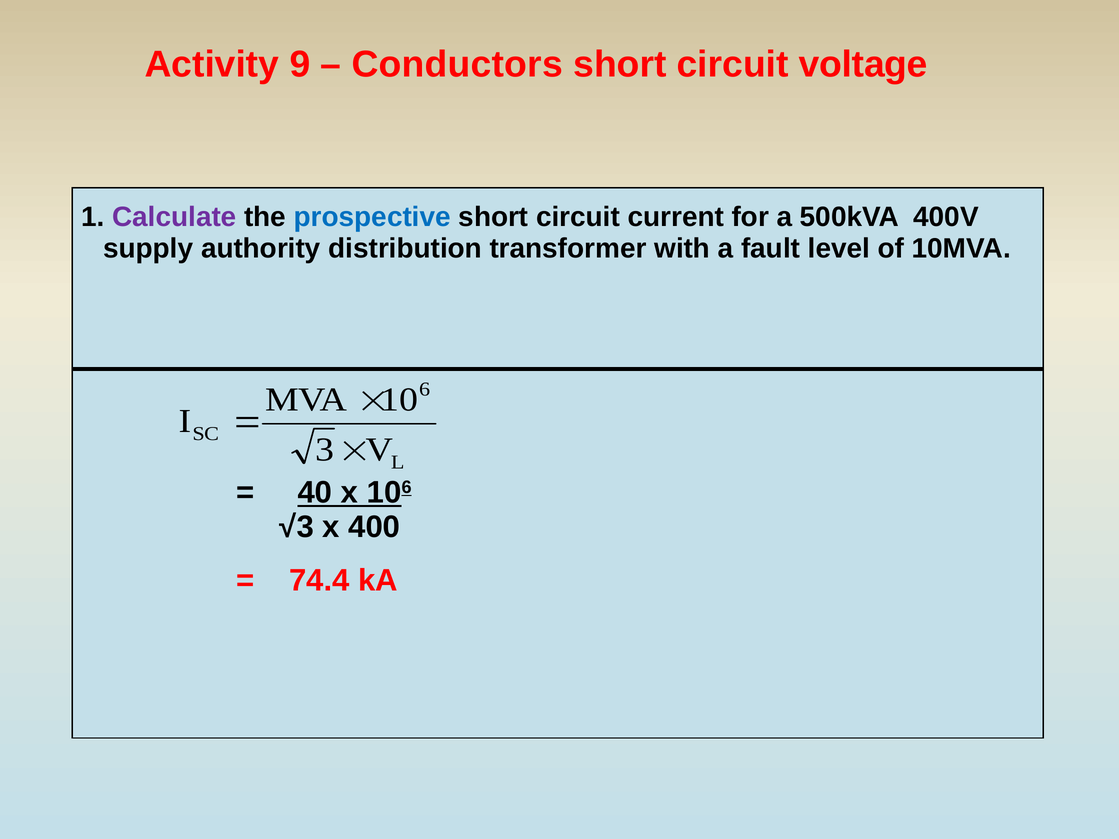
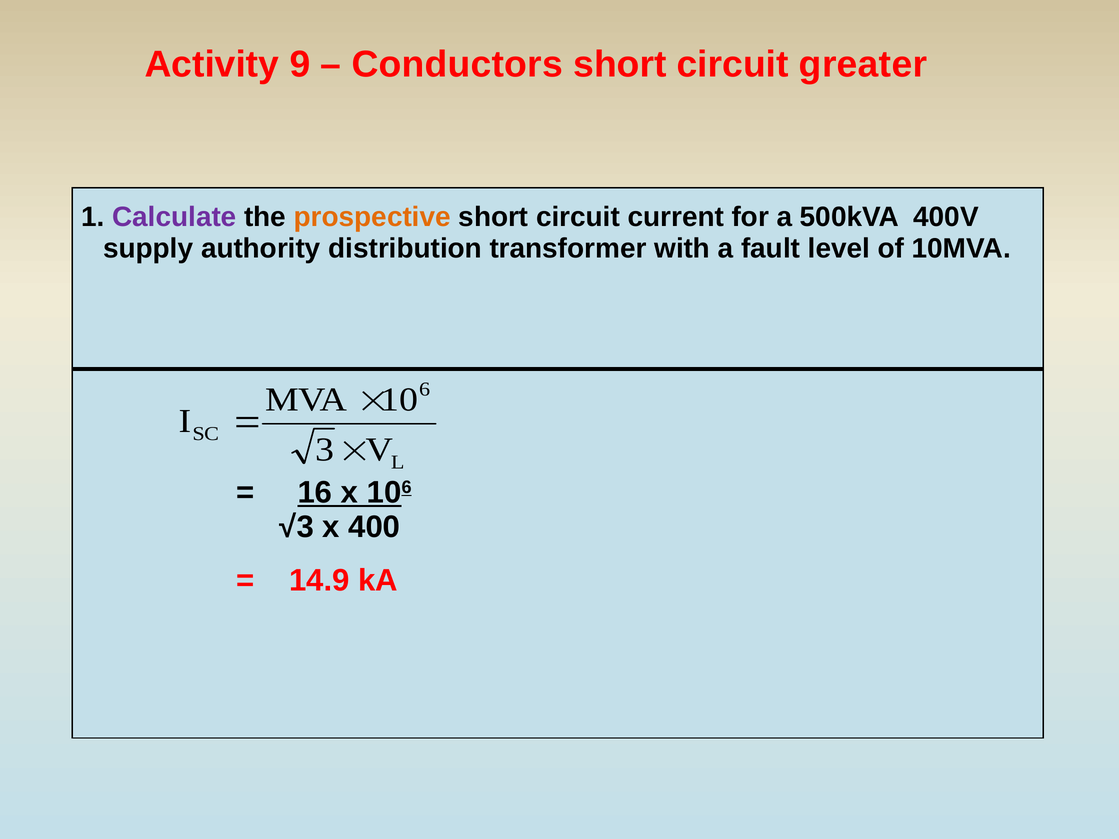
voltage: voltage -> greater
prospective colour: blue -> orange
40: 40 -> 16
74.4: 74.4 -> 14.9
